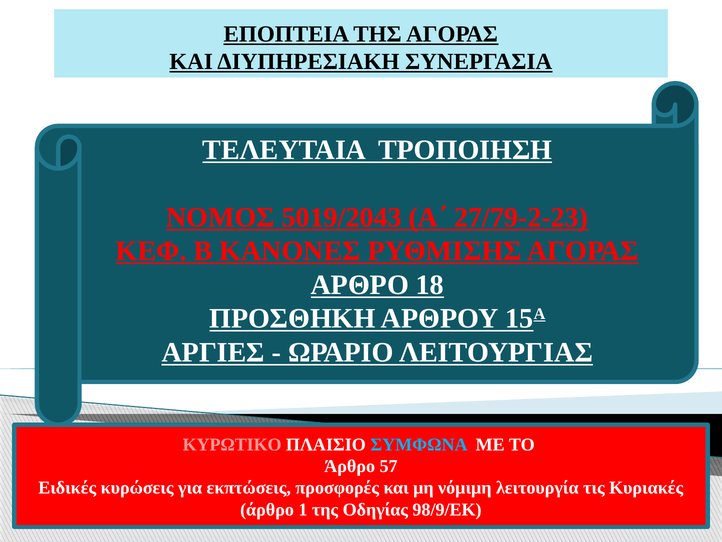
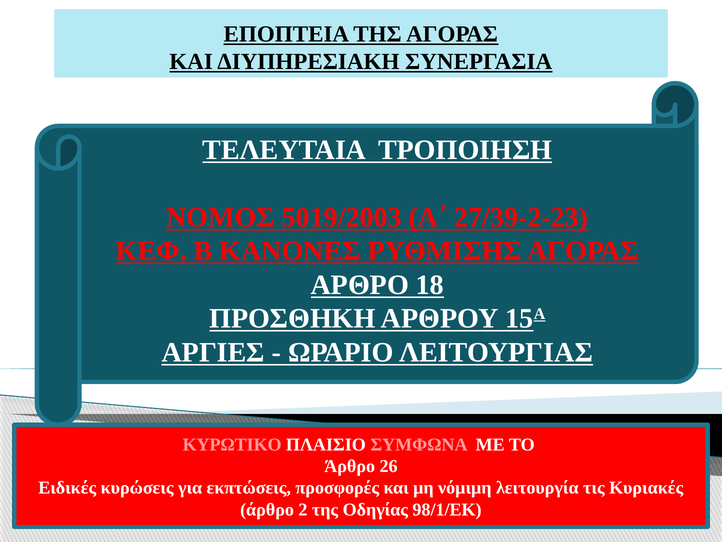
5019/2043: 5019/2043 -> 5019/2003
27/79-2-23: 27/79-2-23 -> 27/39-2-23
ΣΥΜΦΩΝΑ colour: light blue -> pink
57: 57 -> 26
1: 1 -> 2
98/9/ΕΚ: 98/9/ΕΚ -> 98/1/ΕΚ
